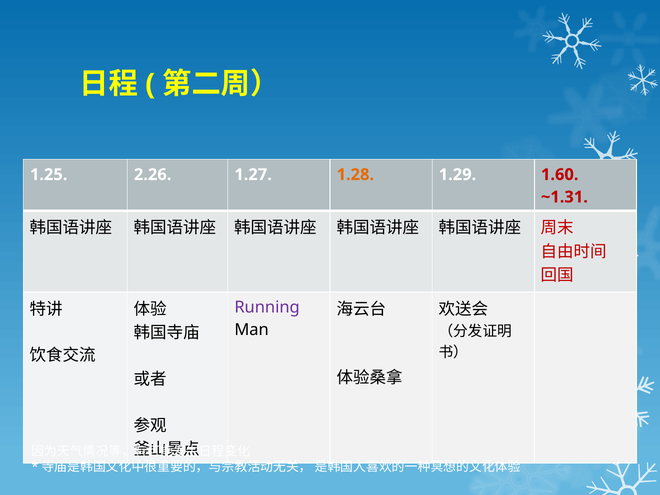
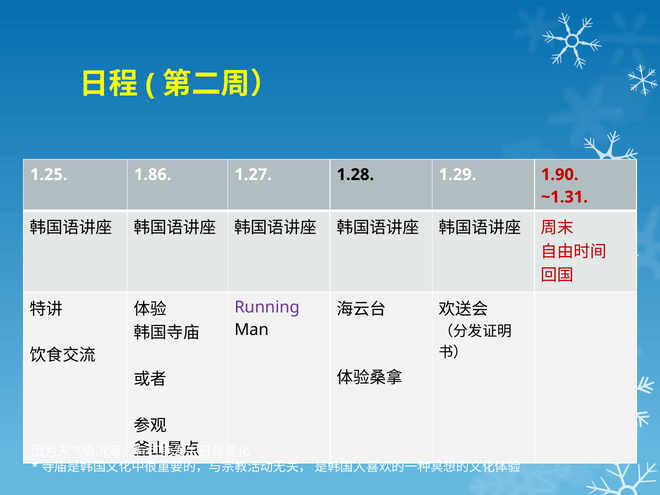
2.26: 2.26 -> 1.86
1.28 colour: orange -> black
1.60: 1.60 -> 1.90
